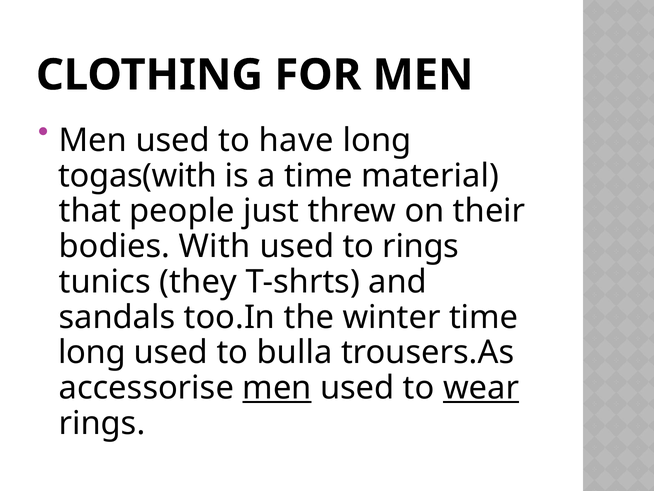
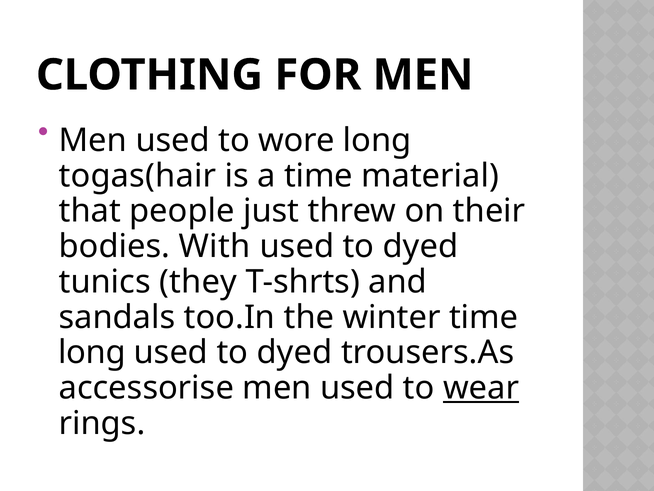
have: have -> wore
togas(with: togas(with -> togas(hair
rings at (421, 246): rings -> dyed
bulla at (295, 352): bulla -> dyed
men at (277, 388) underline: present -> none
